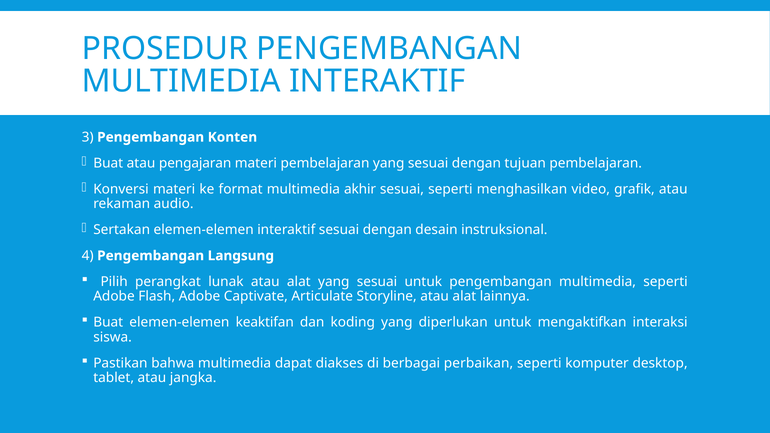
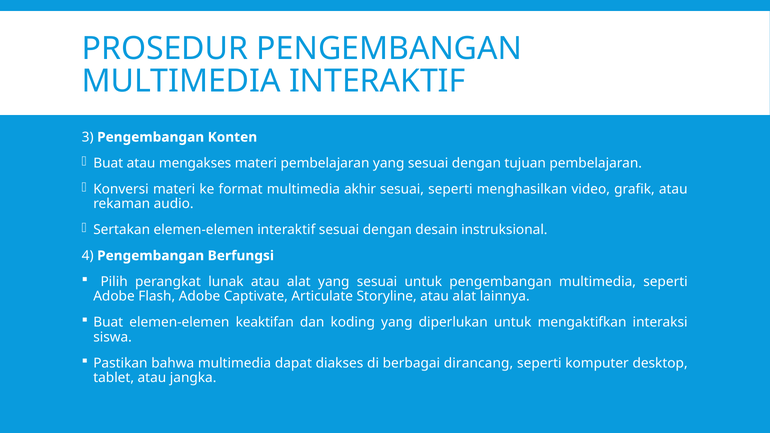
pengajaran: pengajaran -> mengakses
Langsung: Langsung -> Berfungsi
perbaikan: perbaikan -> dirancang
